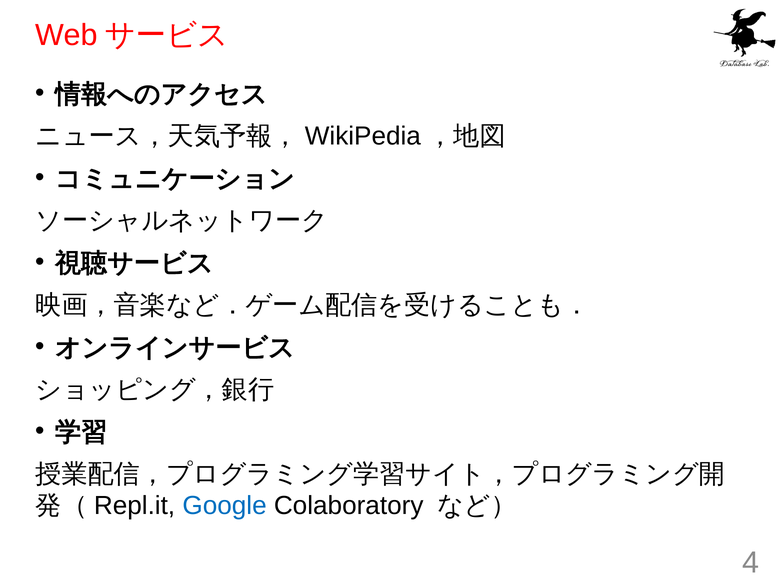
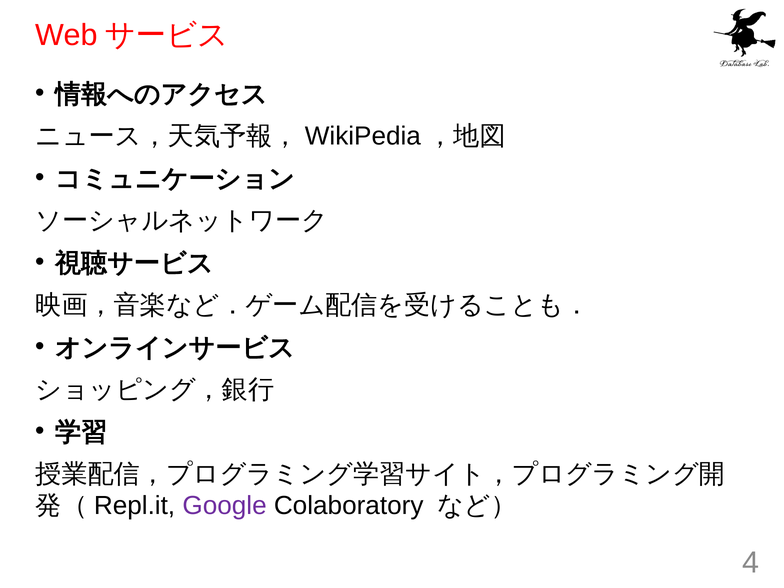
Google colour: blue -> purple
